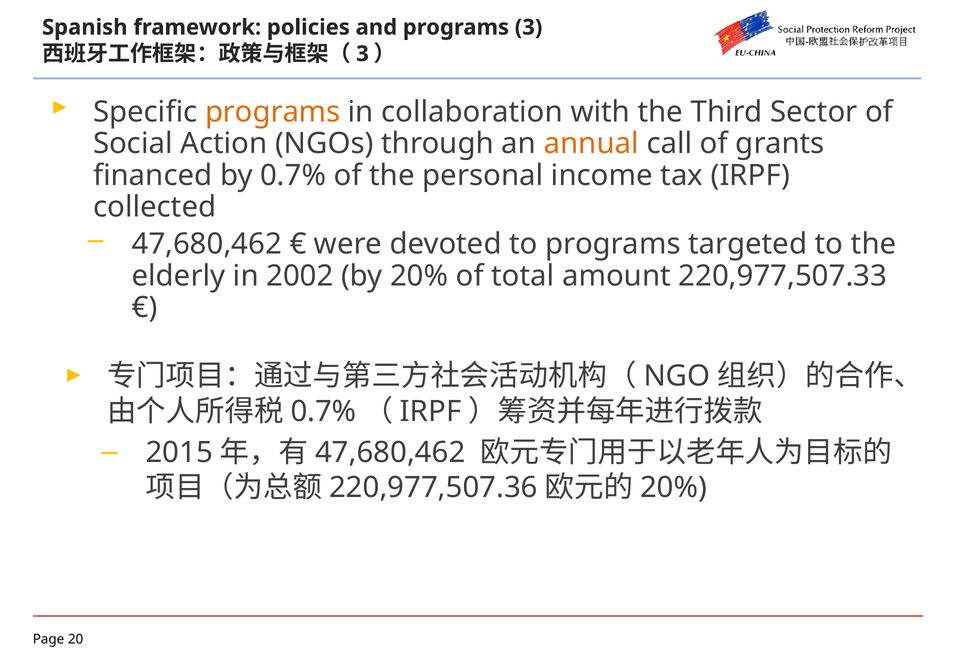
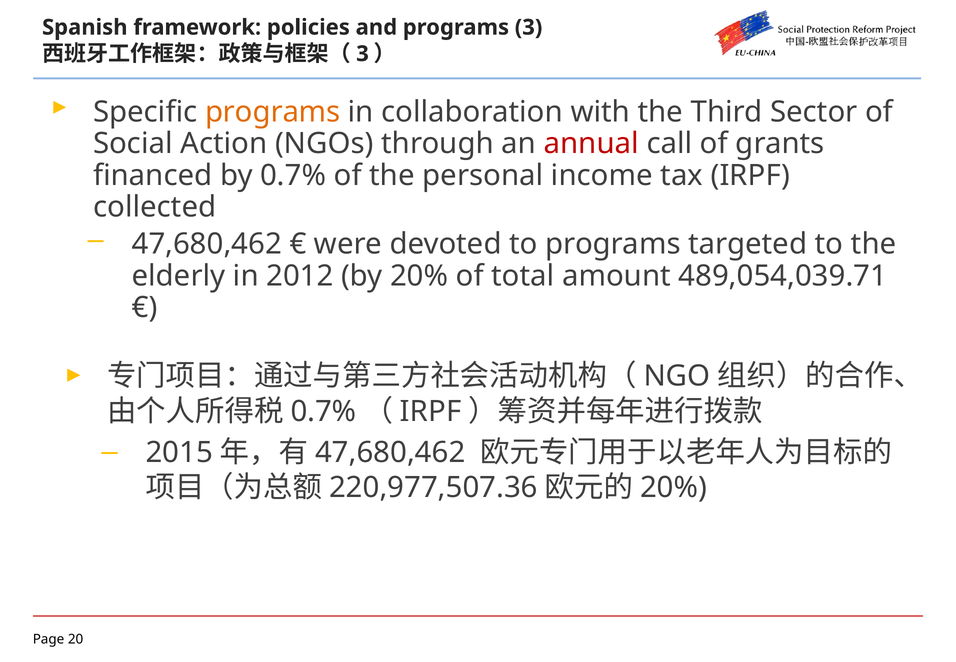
annual colour: orange -> red
2002: 2002 -> 2012
220,977,507.33: 220,977,507.33 -> 489,054,039.71
